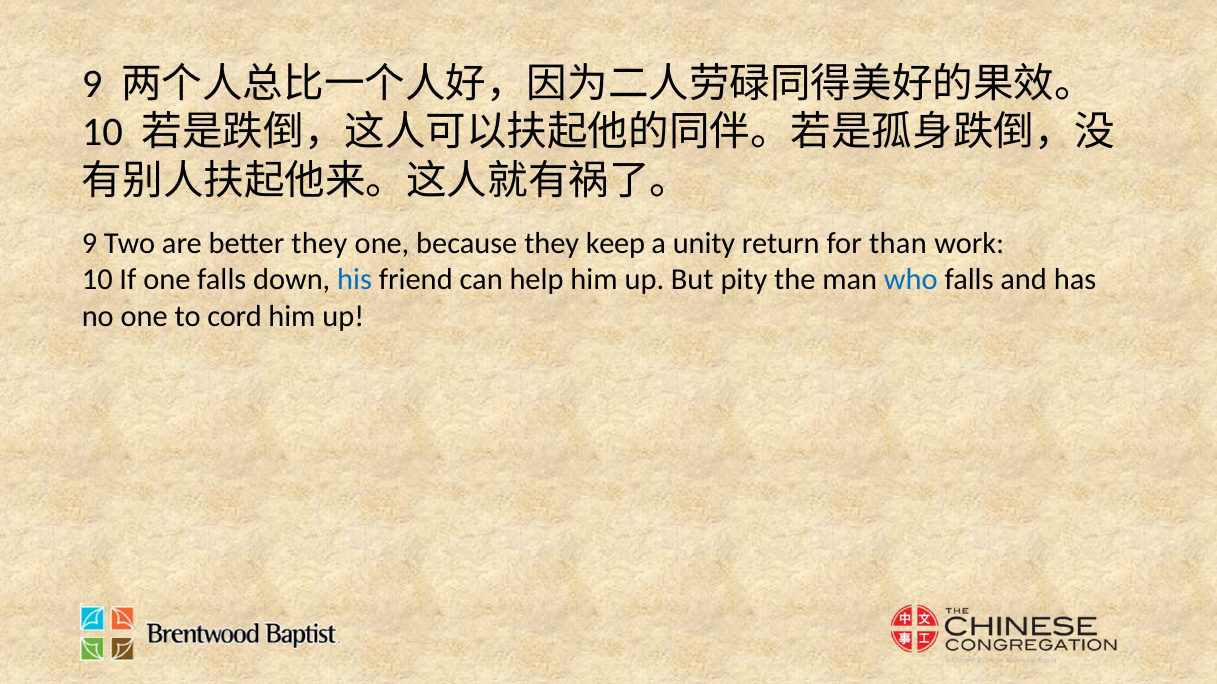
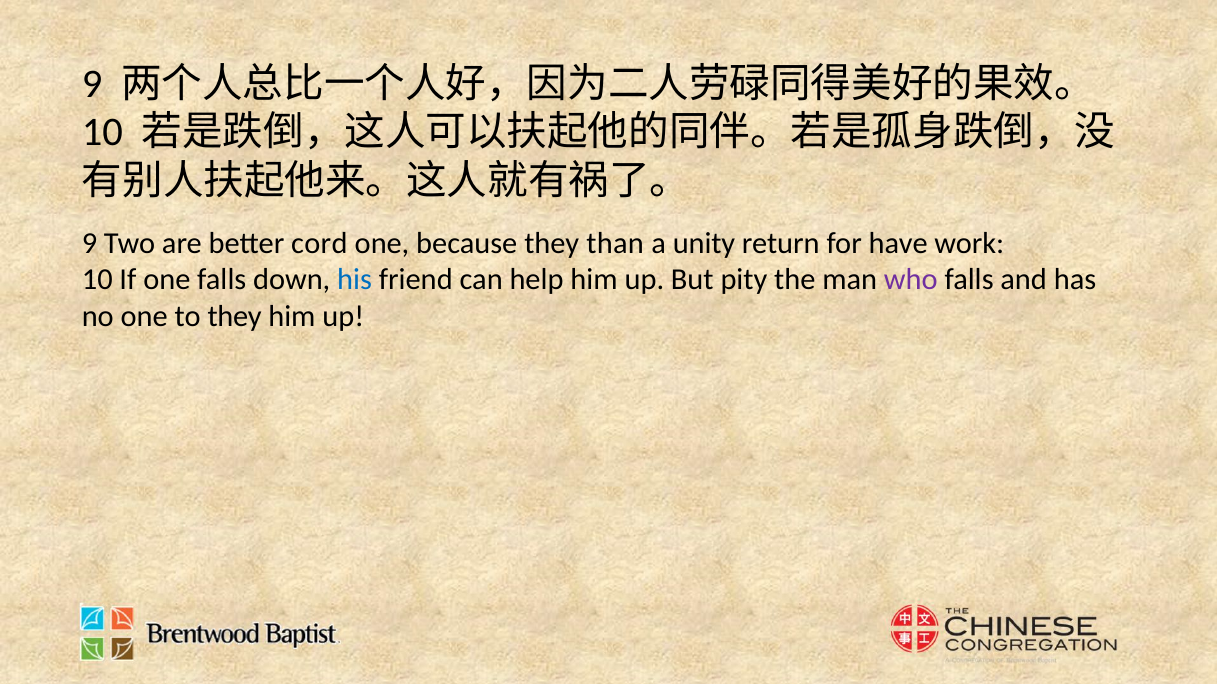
better they: they -> cord
keep: keep -> than
than: than -> have
who colour: blue -> purple
to cord: cord -> they
